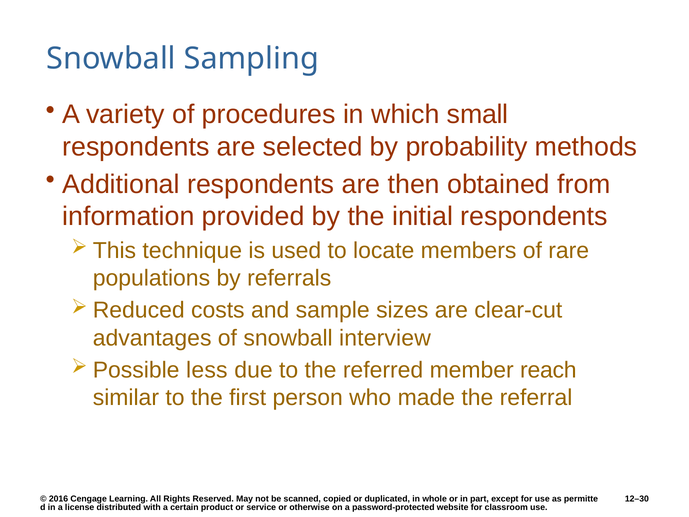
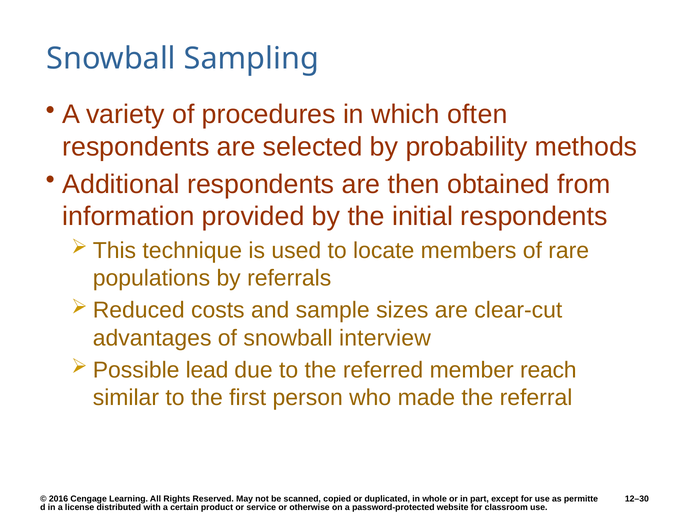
small: small -> often
less: less -> lead
